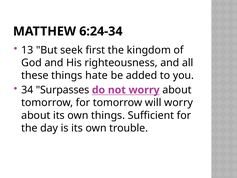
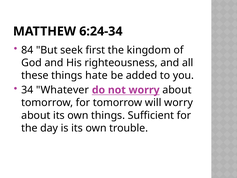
13: 13 -> 84
Surpasses: Surpasses -> Whatever
